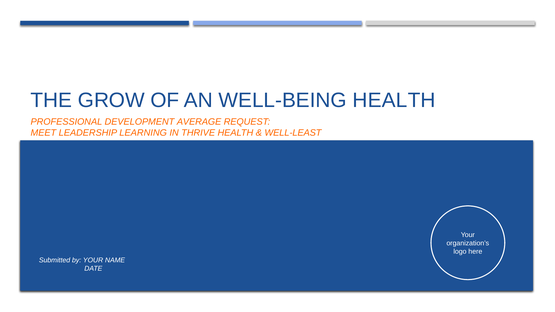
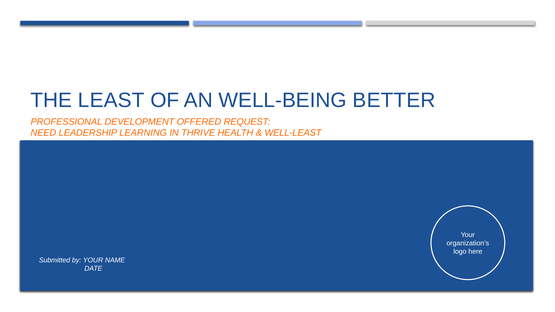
GROW: GROW -> LEAST
WELL-BEING HEALTH: HEALTH -> BETTER
AVERAGE: AVERAGE -> OFFERED
MEET: MEET -> NEED
